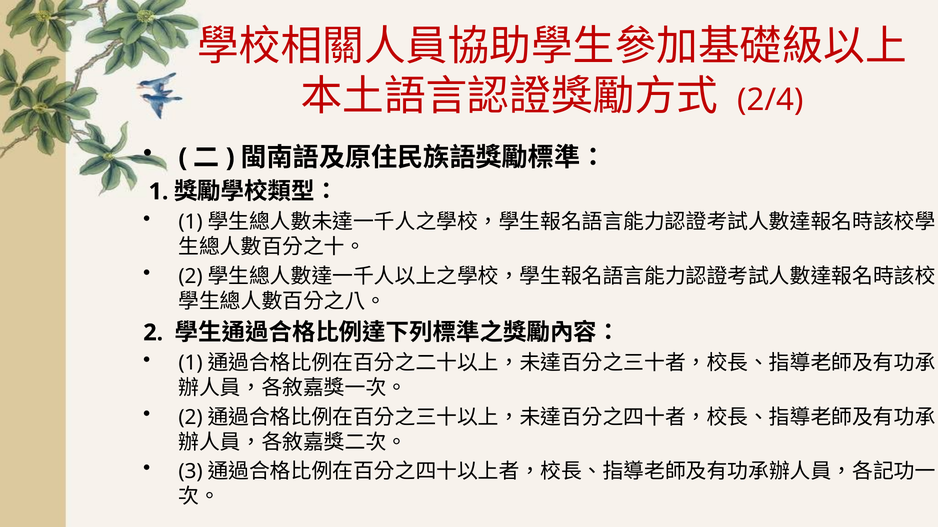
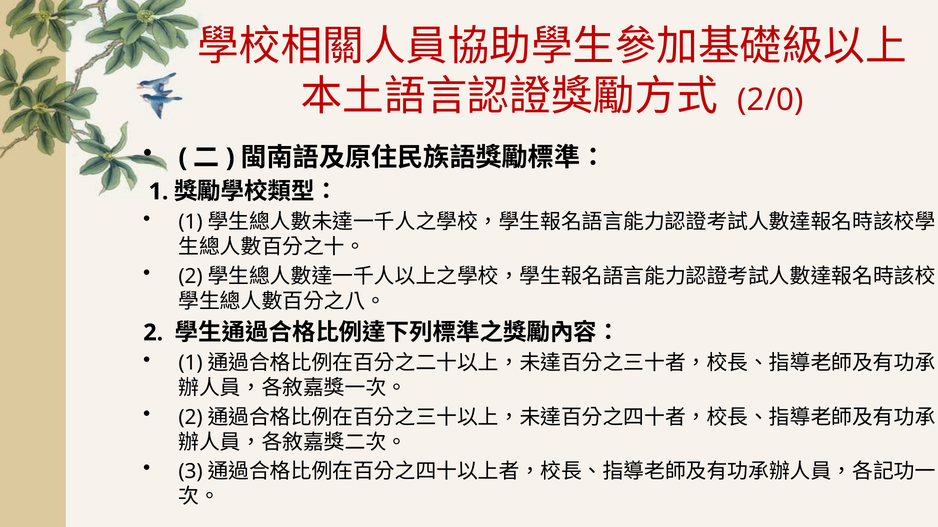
2/4: 2/4 -> 2/0
